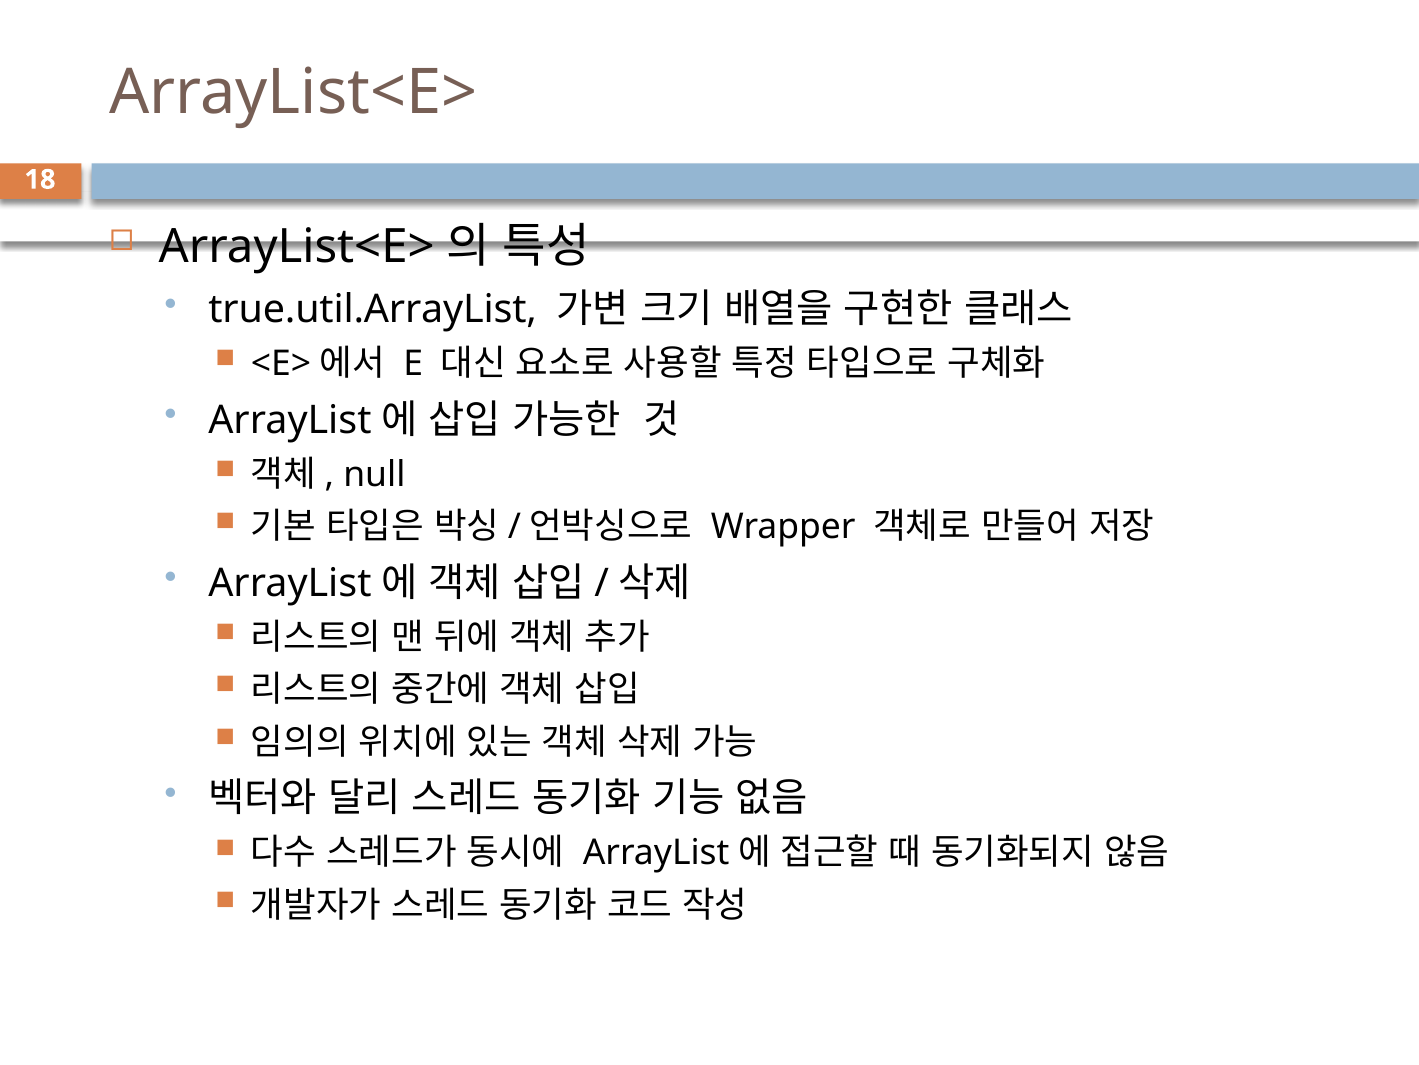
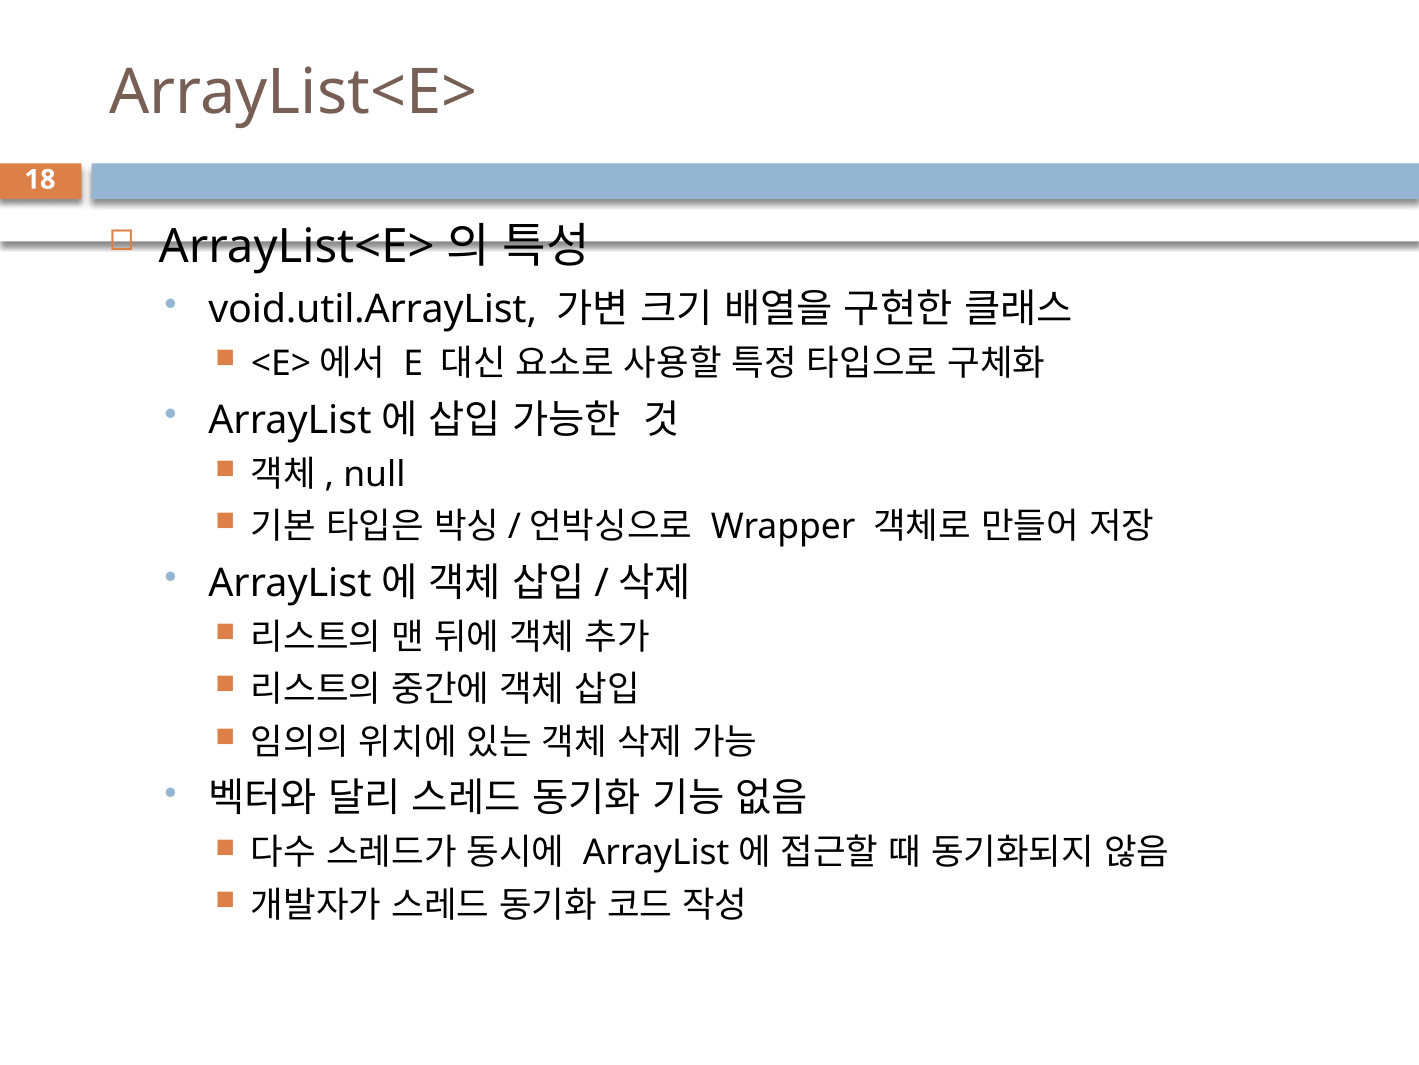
true.util.ArrayList: true.util.ArrayList -> void.util.ArrayList
